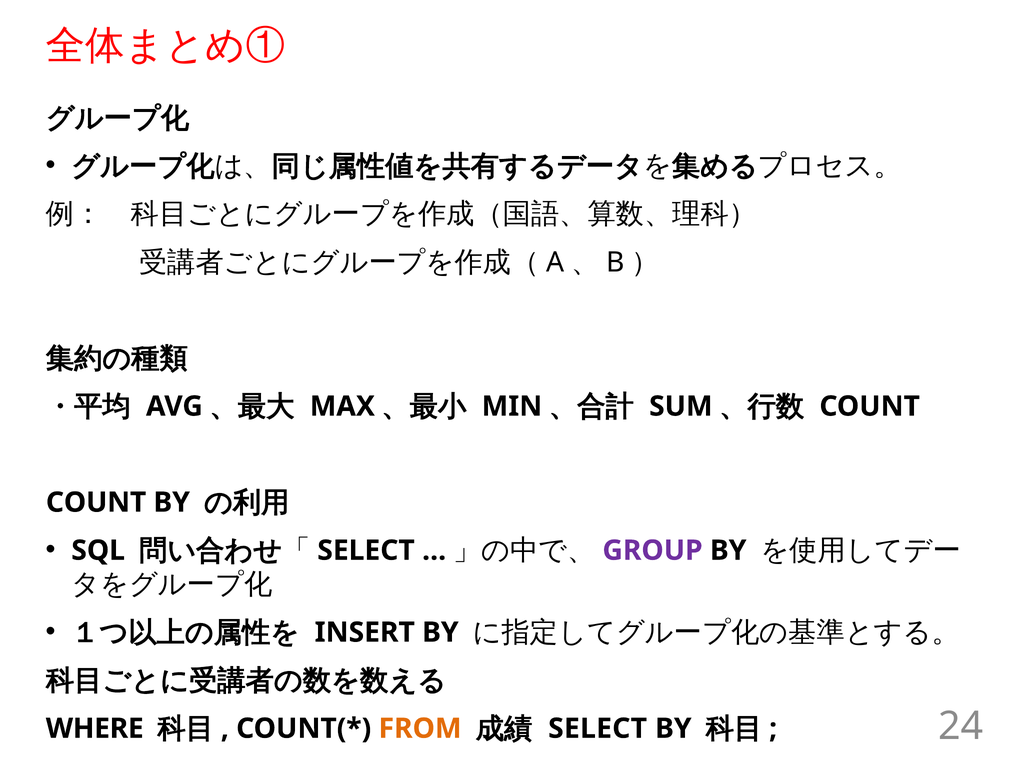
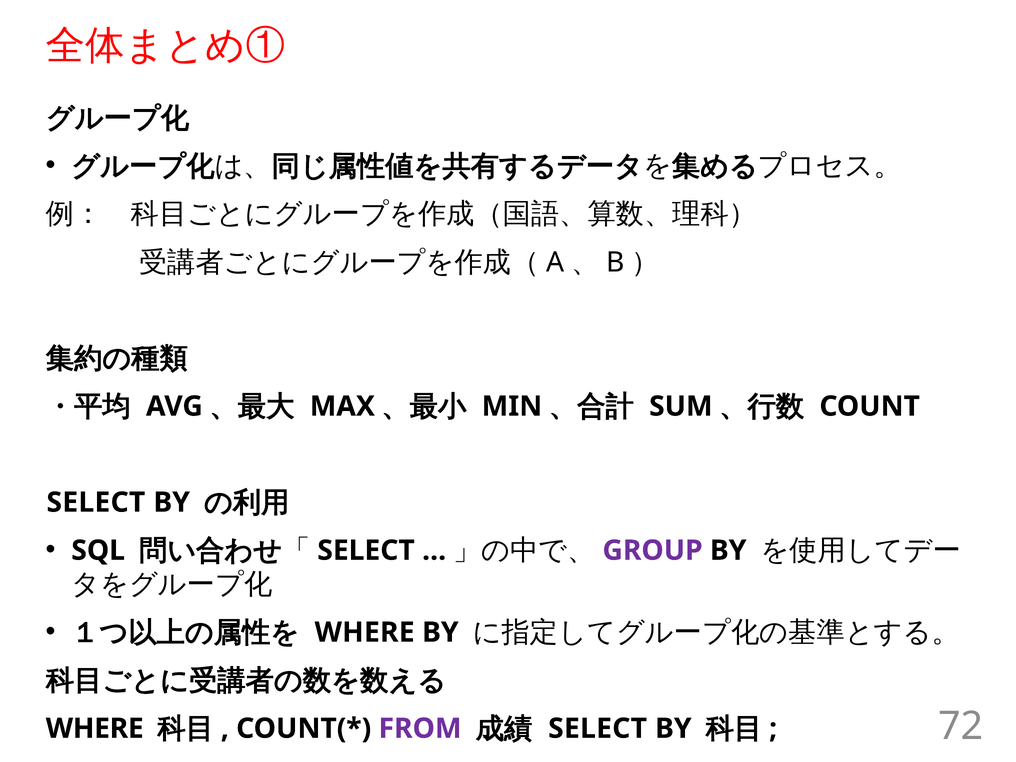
COUNT at (96, 502): COUNT -> SELECT
INSERT at (365, 632): INSERT -> WHERE
FROM colour: orange -> purple
24: 24 -> 72
